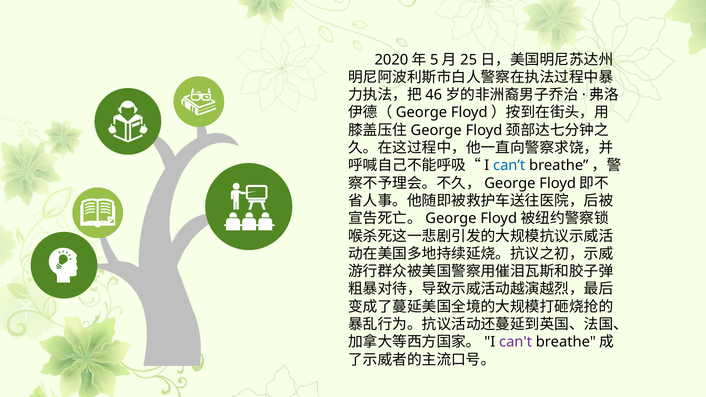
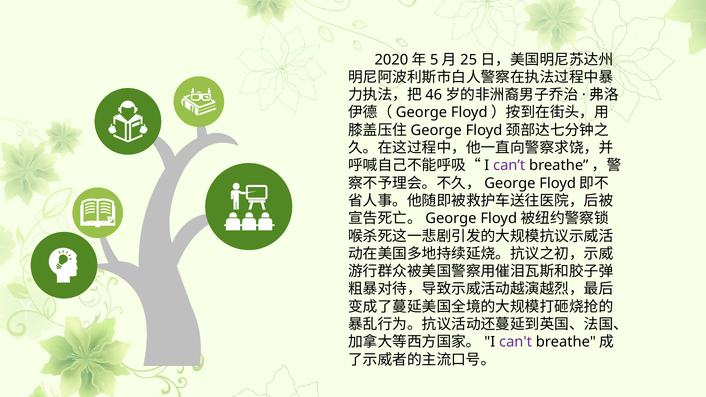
can’t colour: blue -> purple
